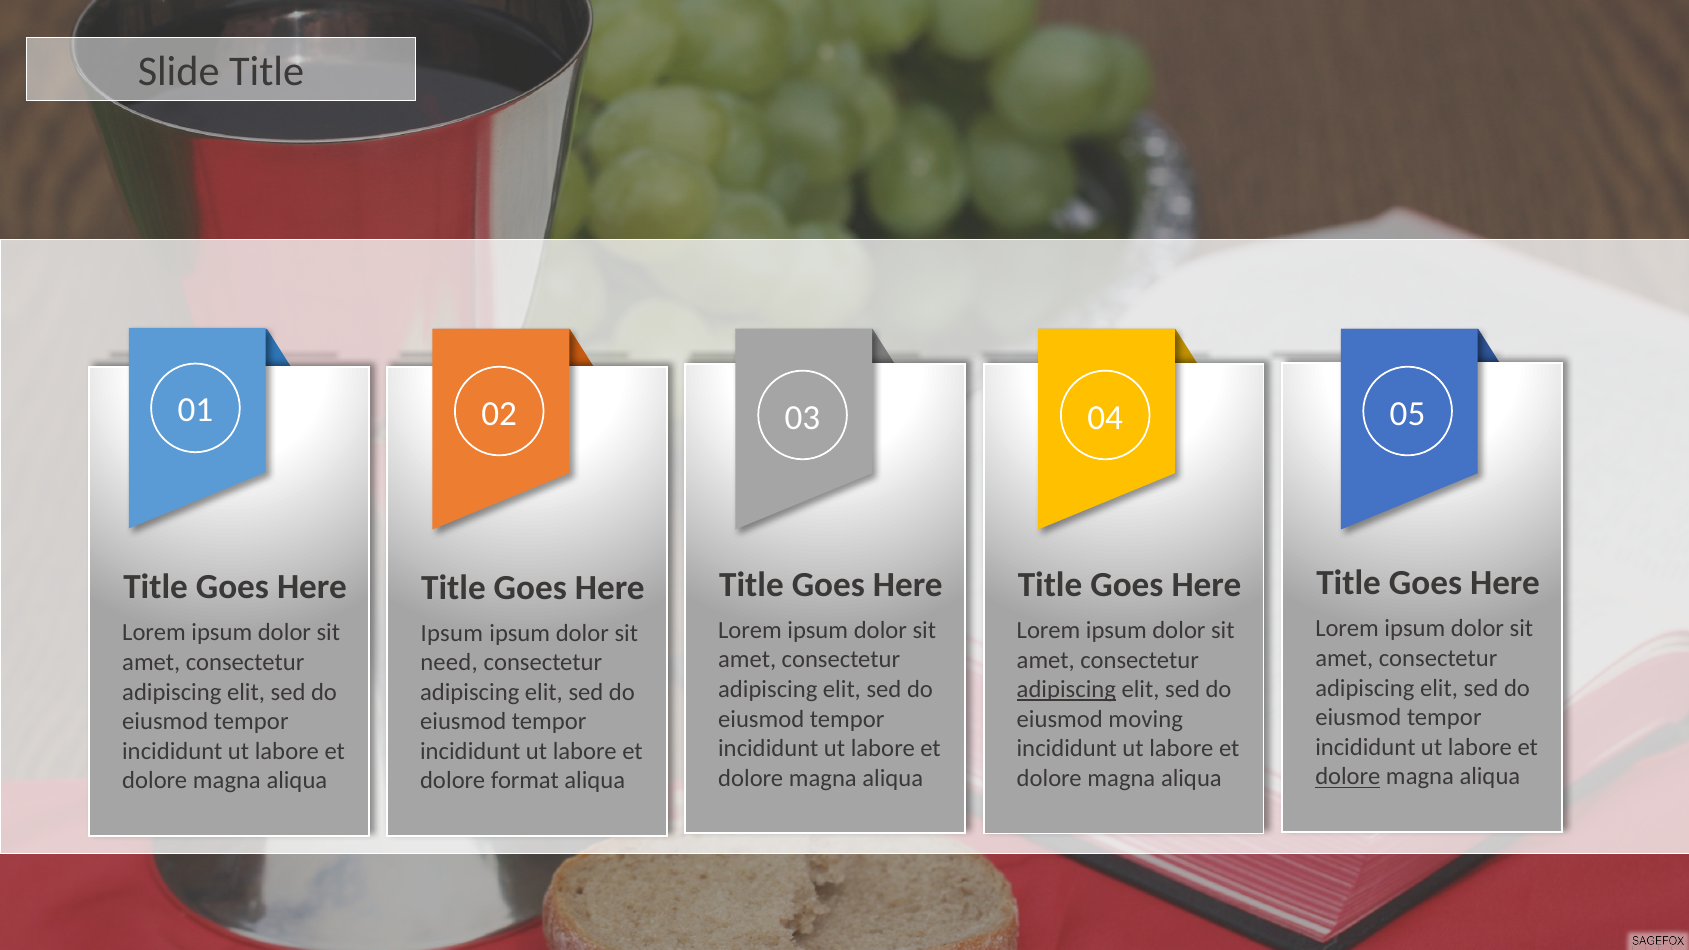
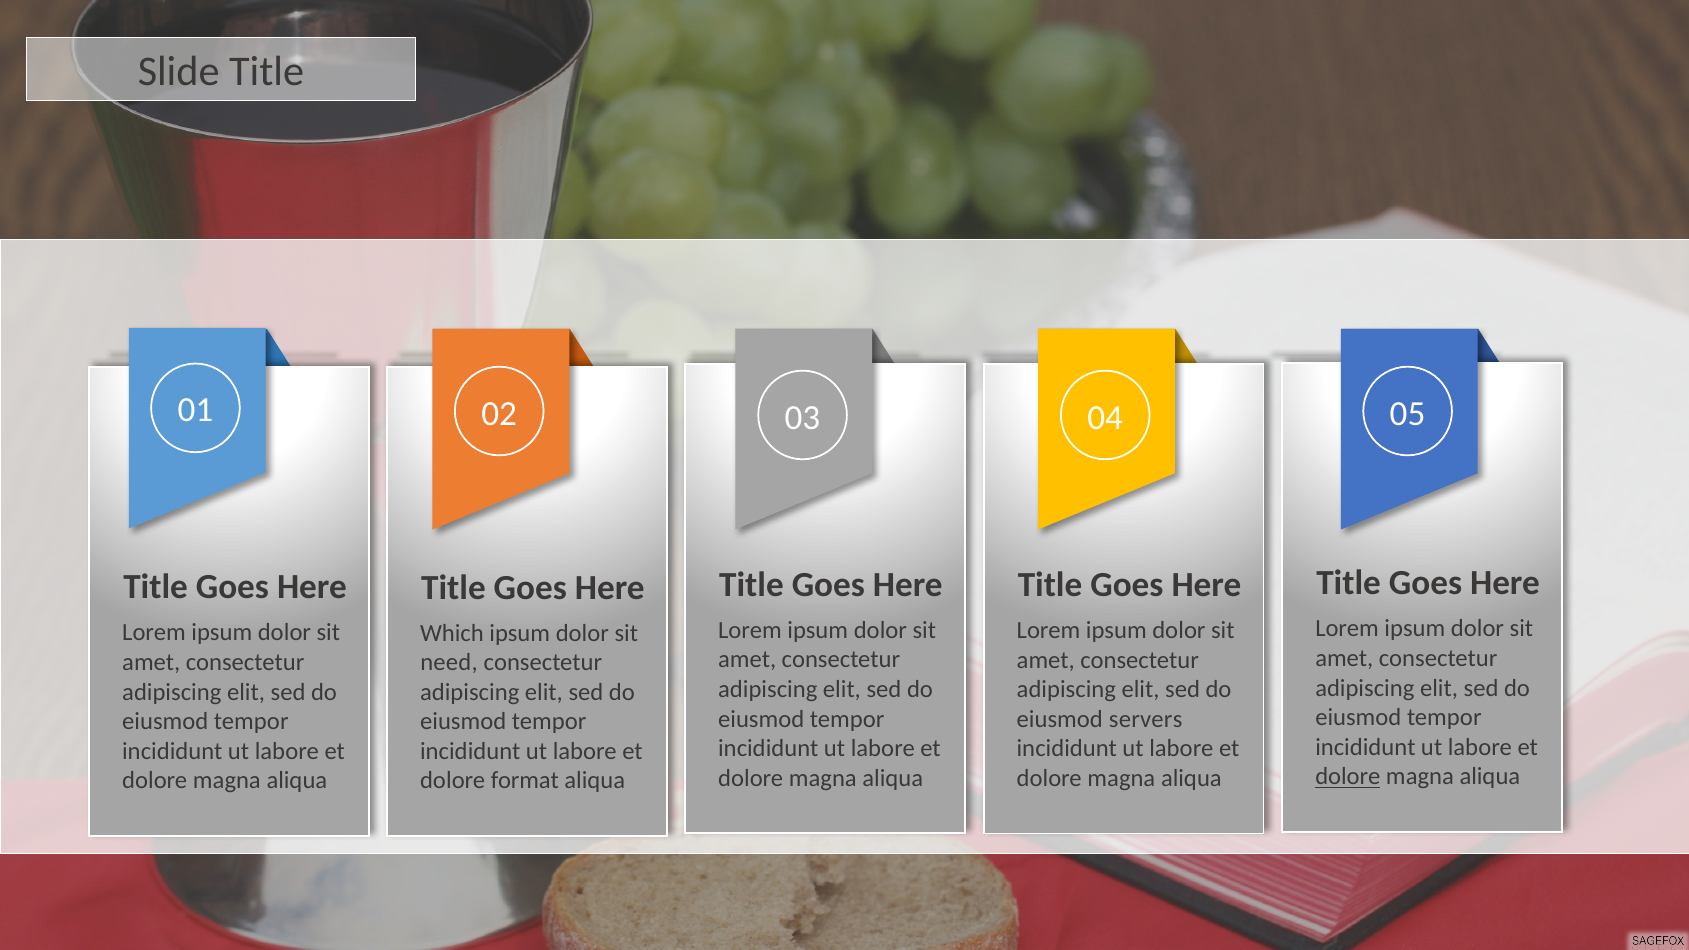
Ipsum at (452, 633): Ipsum -> Which
adipiscing at (1066, 690) underline: present -> none
moving: moving -> servers
